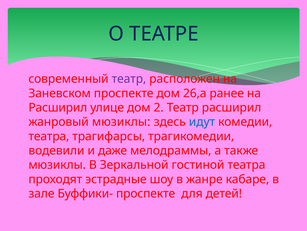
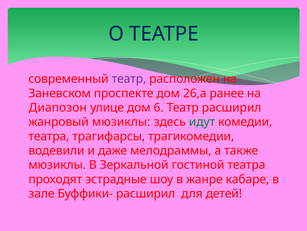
Расширил at (58, 107): Расширил -> Диапозон
2: 2 -> 6
идут colour: blue -> green
Буффики- проспекте: проспекте -> расширил
